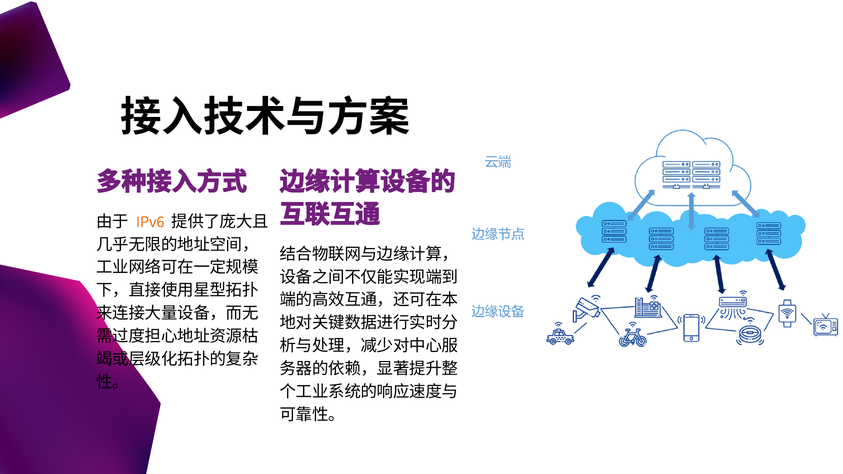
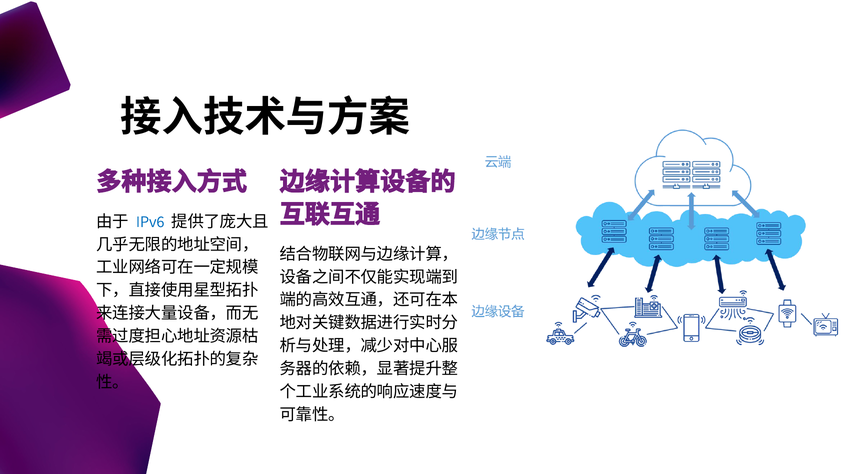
IPv6 colour: orange -> blue
